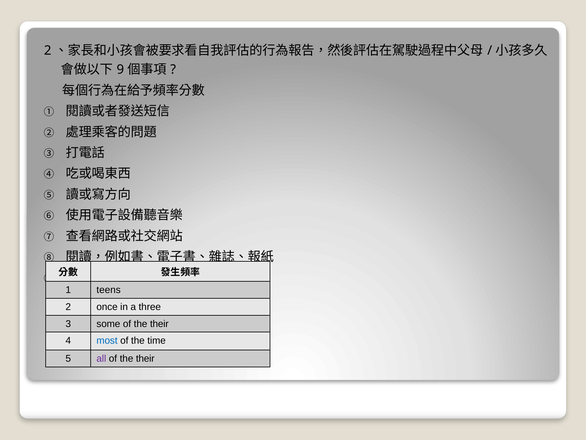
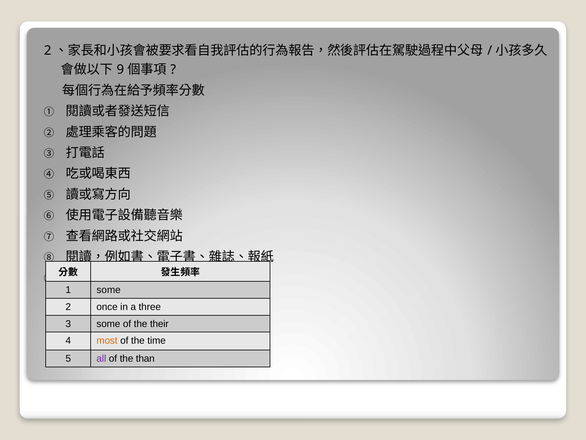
1 teens: teens -> some
most colour: blue -> orange
their at (145, 358): their -> than
